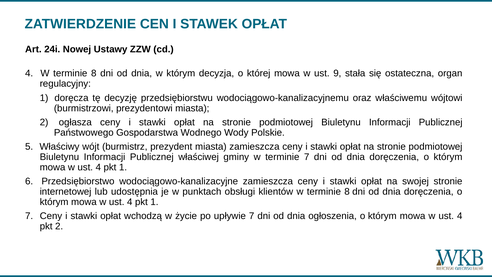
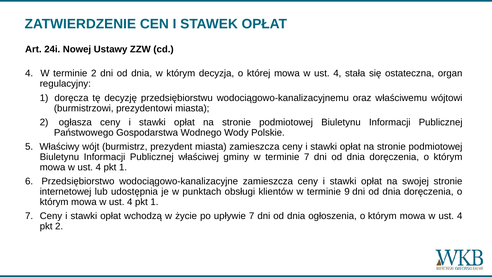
4 W terminie 8: 8 -> 2
9 at (337, 73): 9 -> 4
klientów w terminie 8: 8 -> 9
